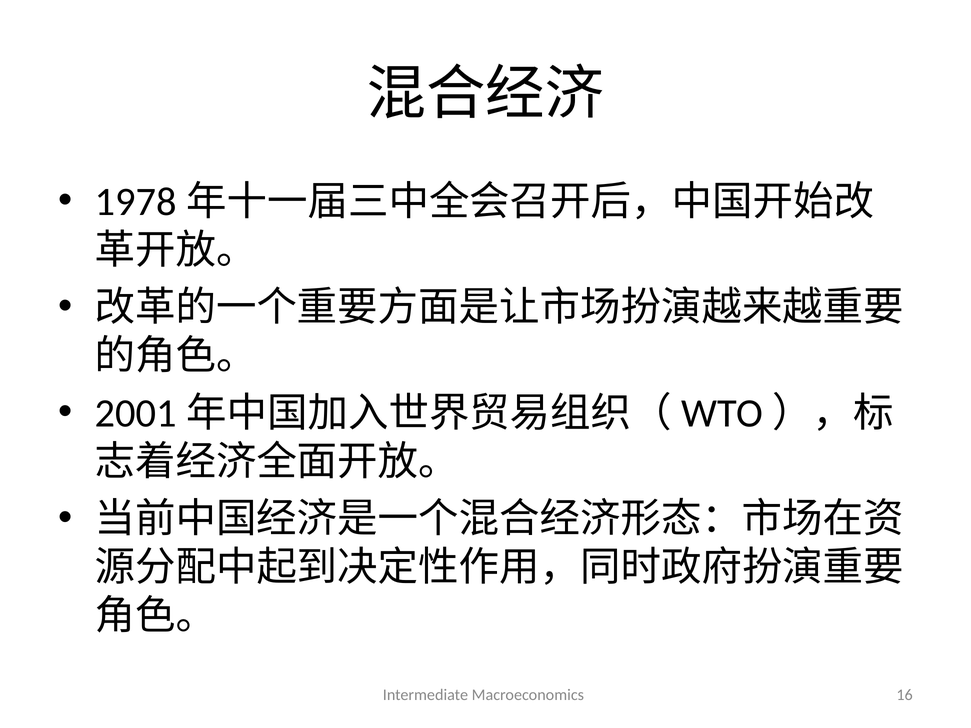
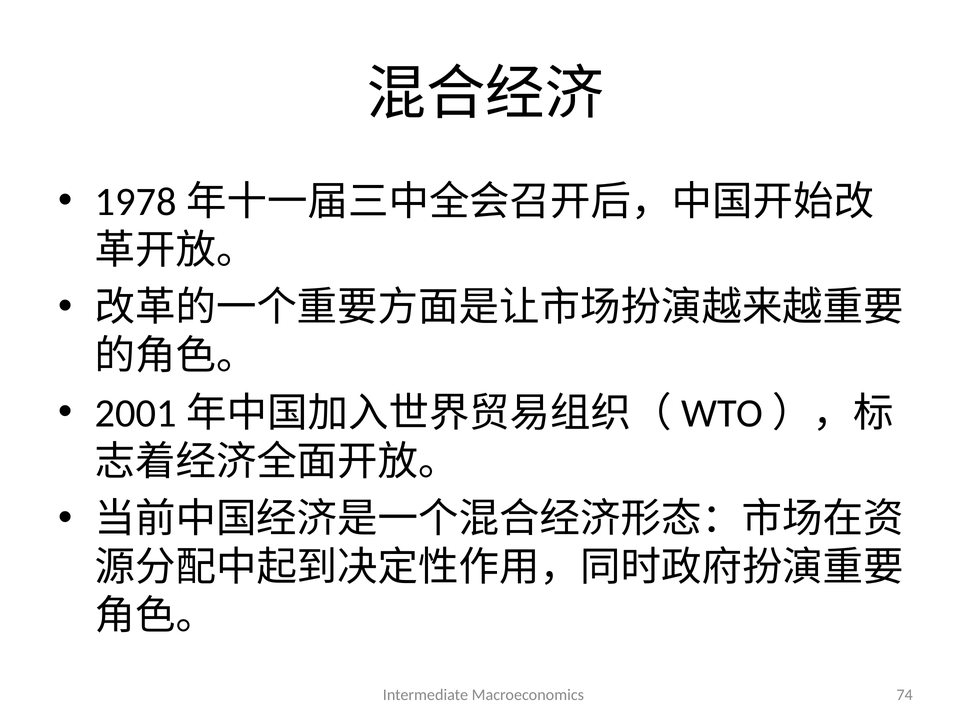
16: 16 -> 74
